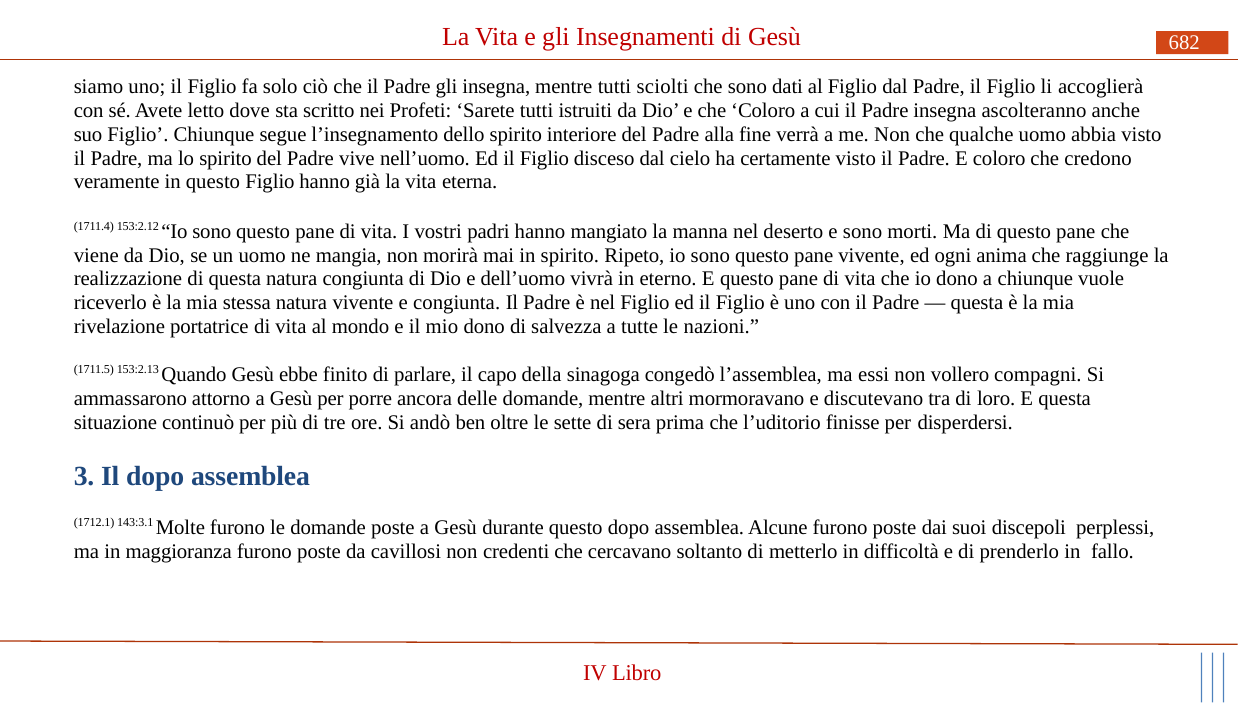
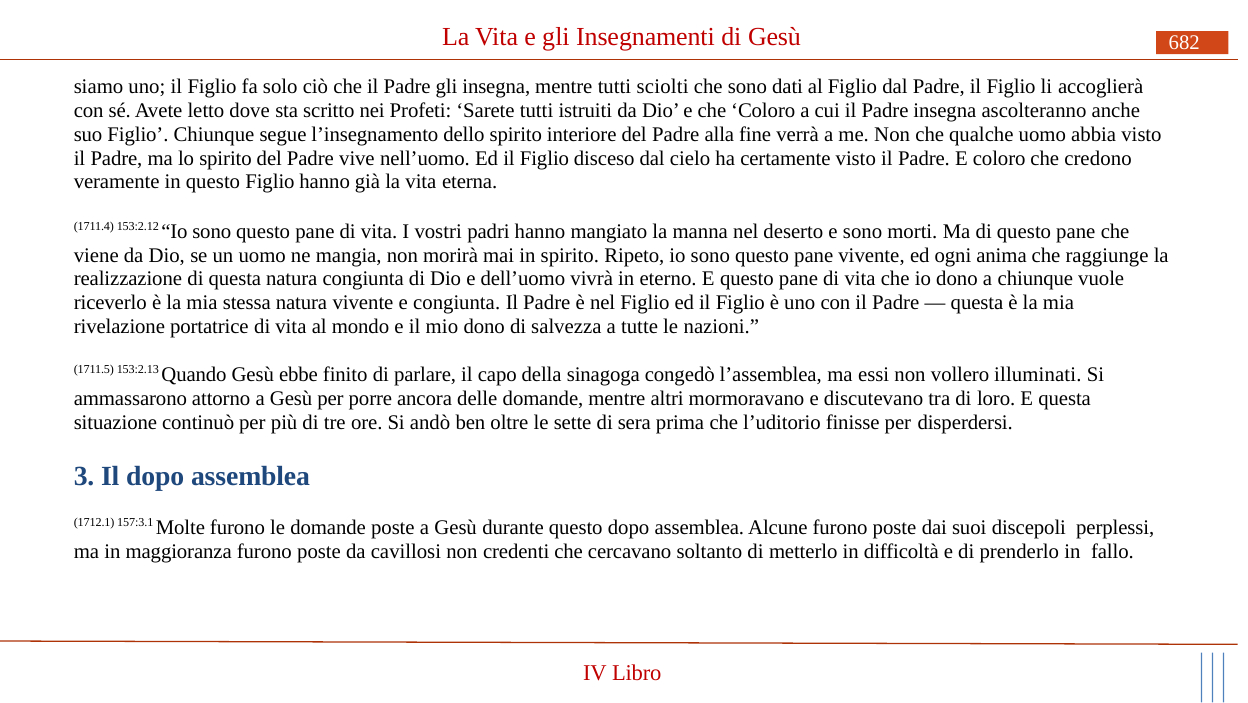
compagni: compagni -> illuminati
143:3.1: 143:3.1 -> 157:3.1
